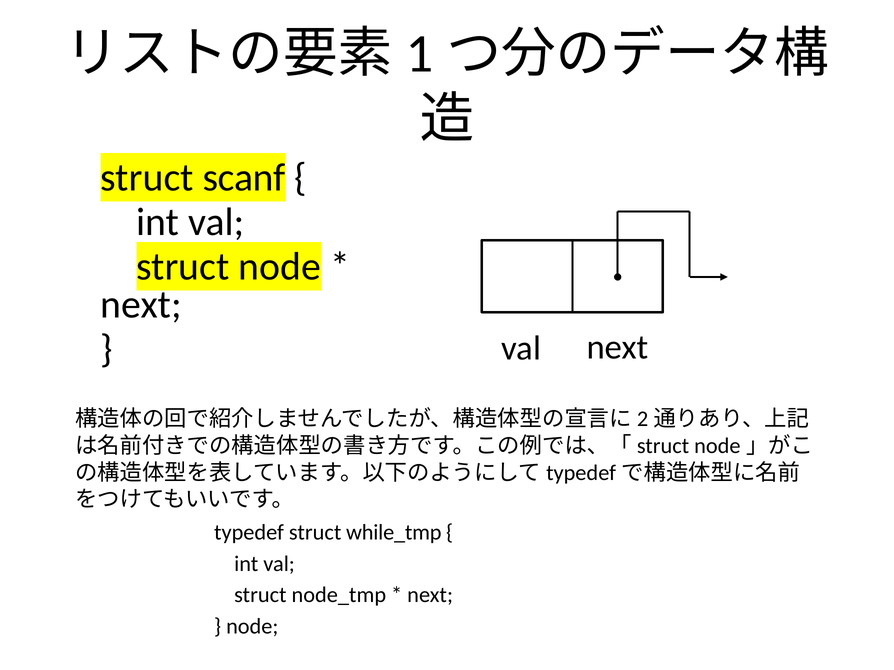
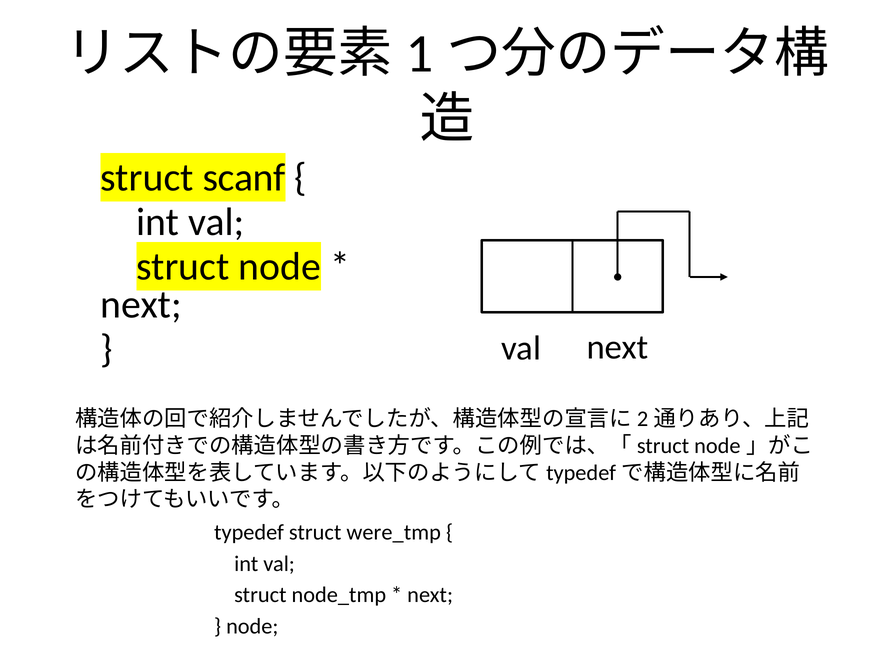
while_tmp: while_tmp -> were_tmp
